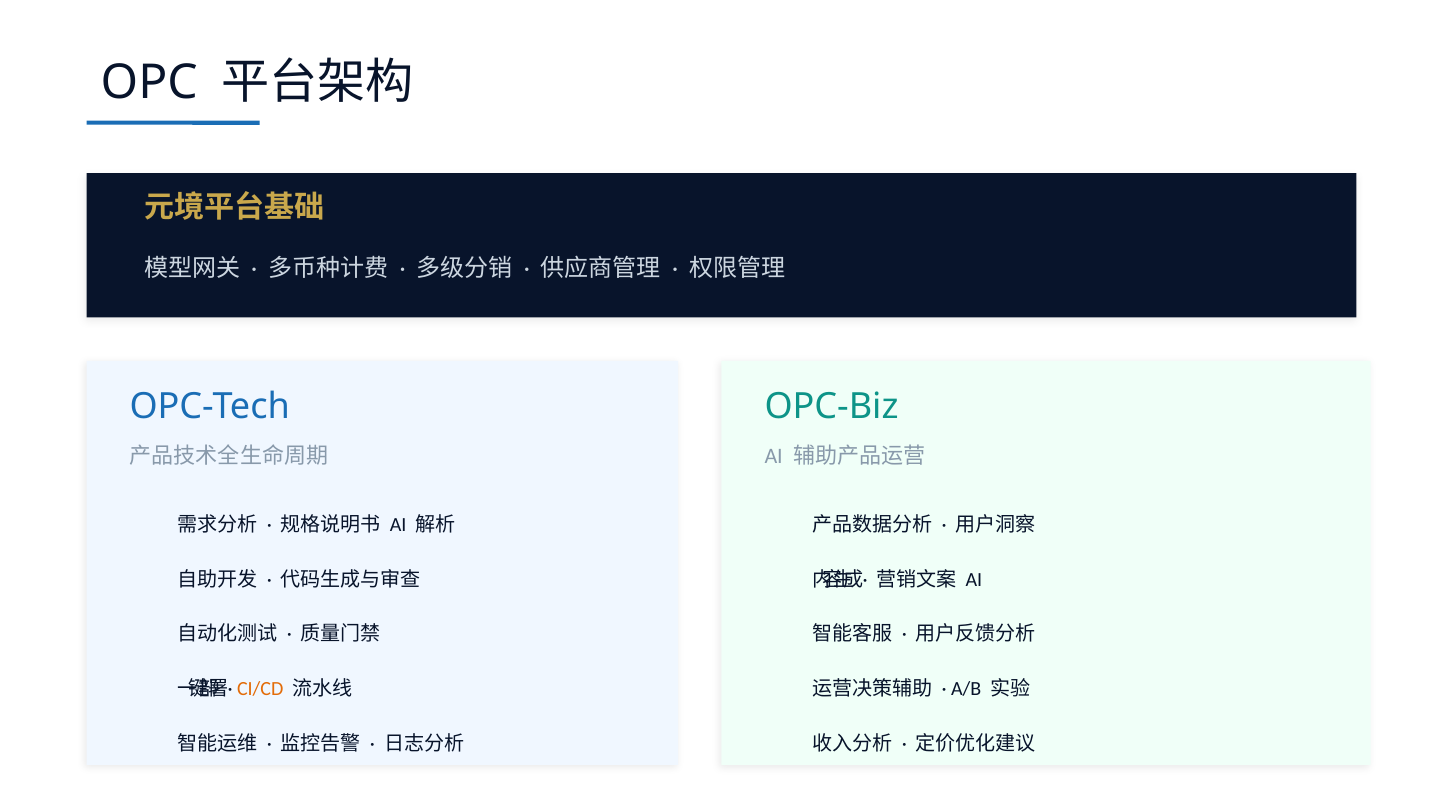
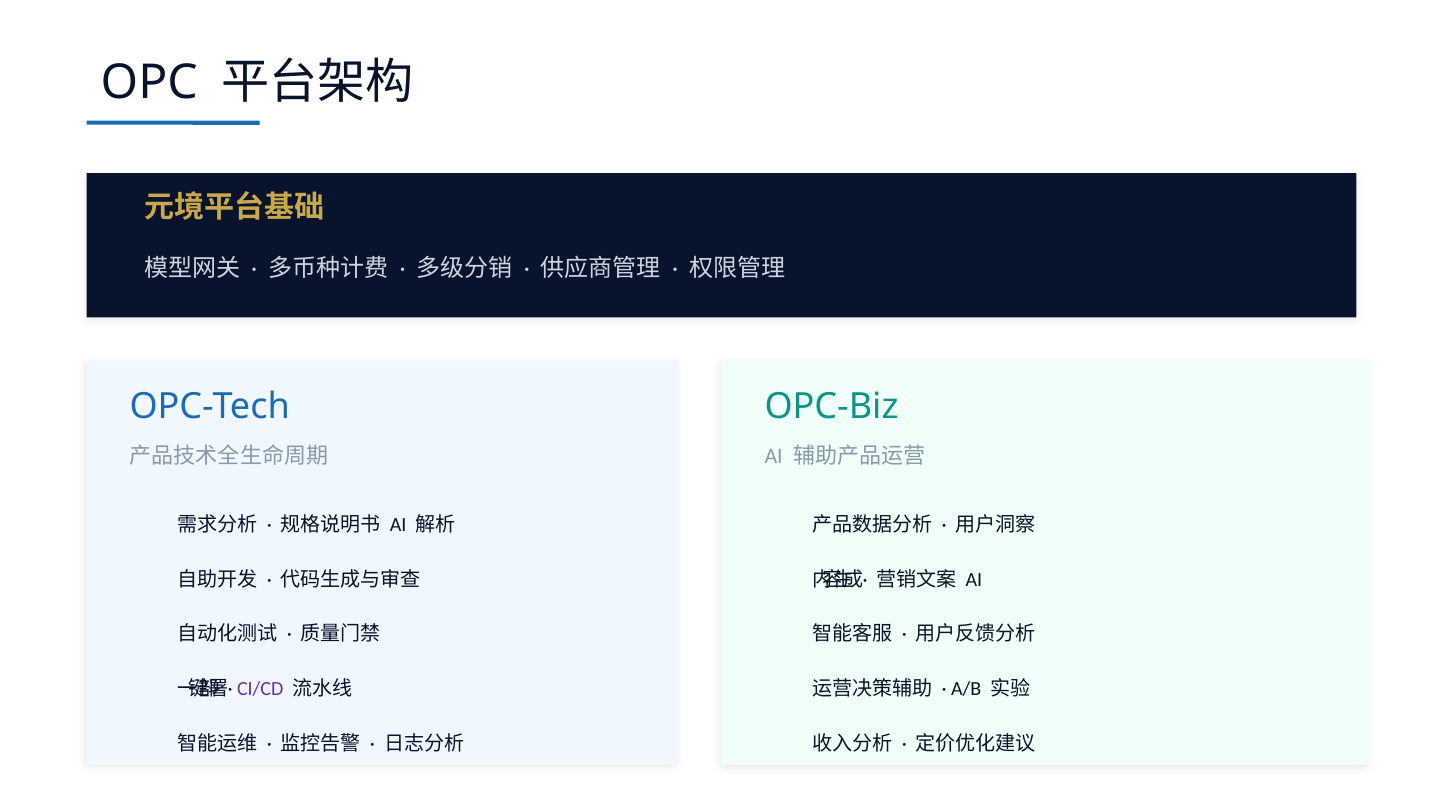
CI/CD colour: orange -> purple
